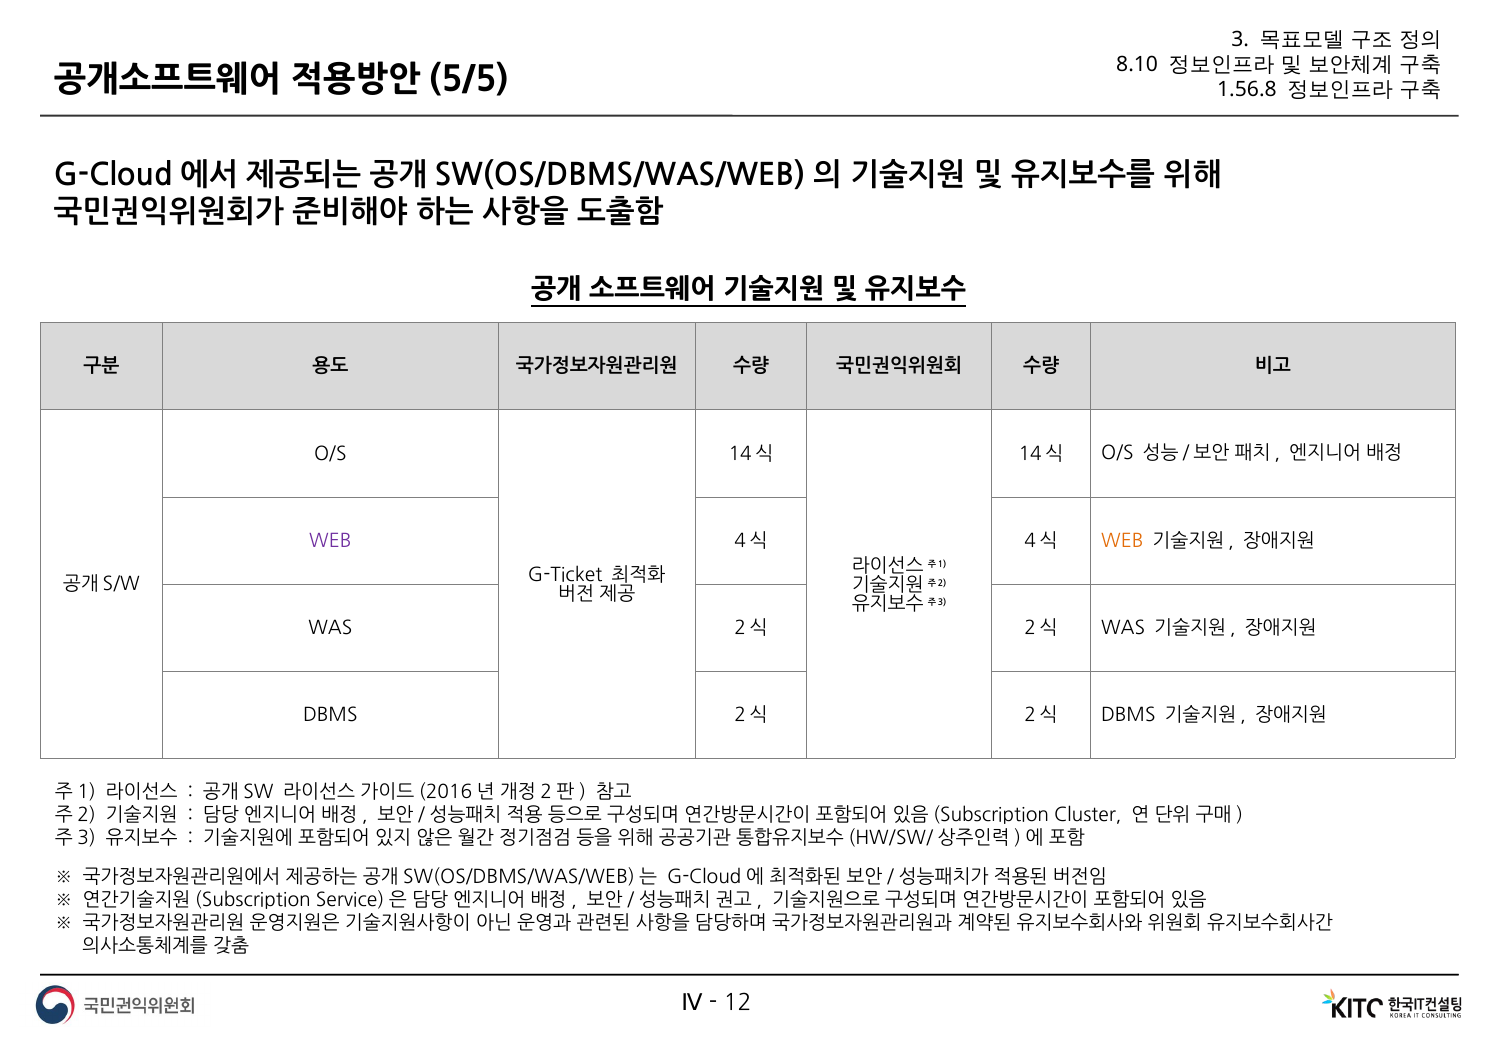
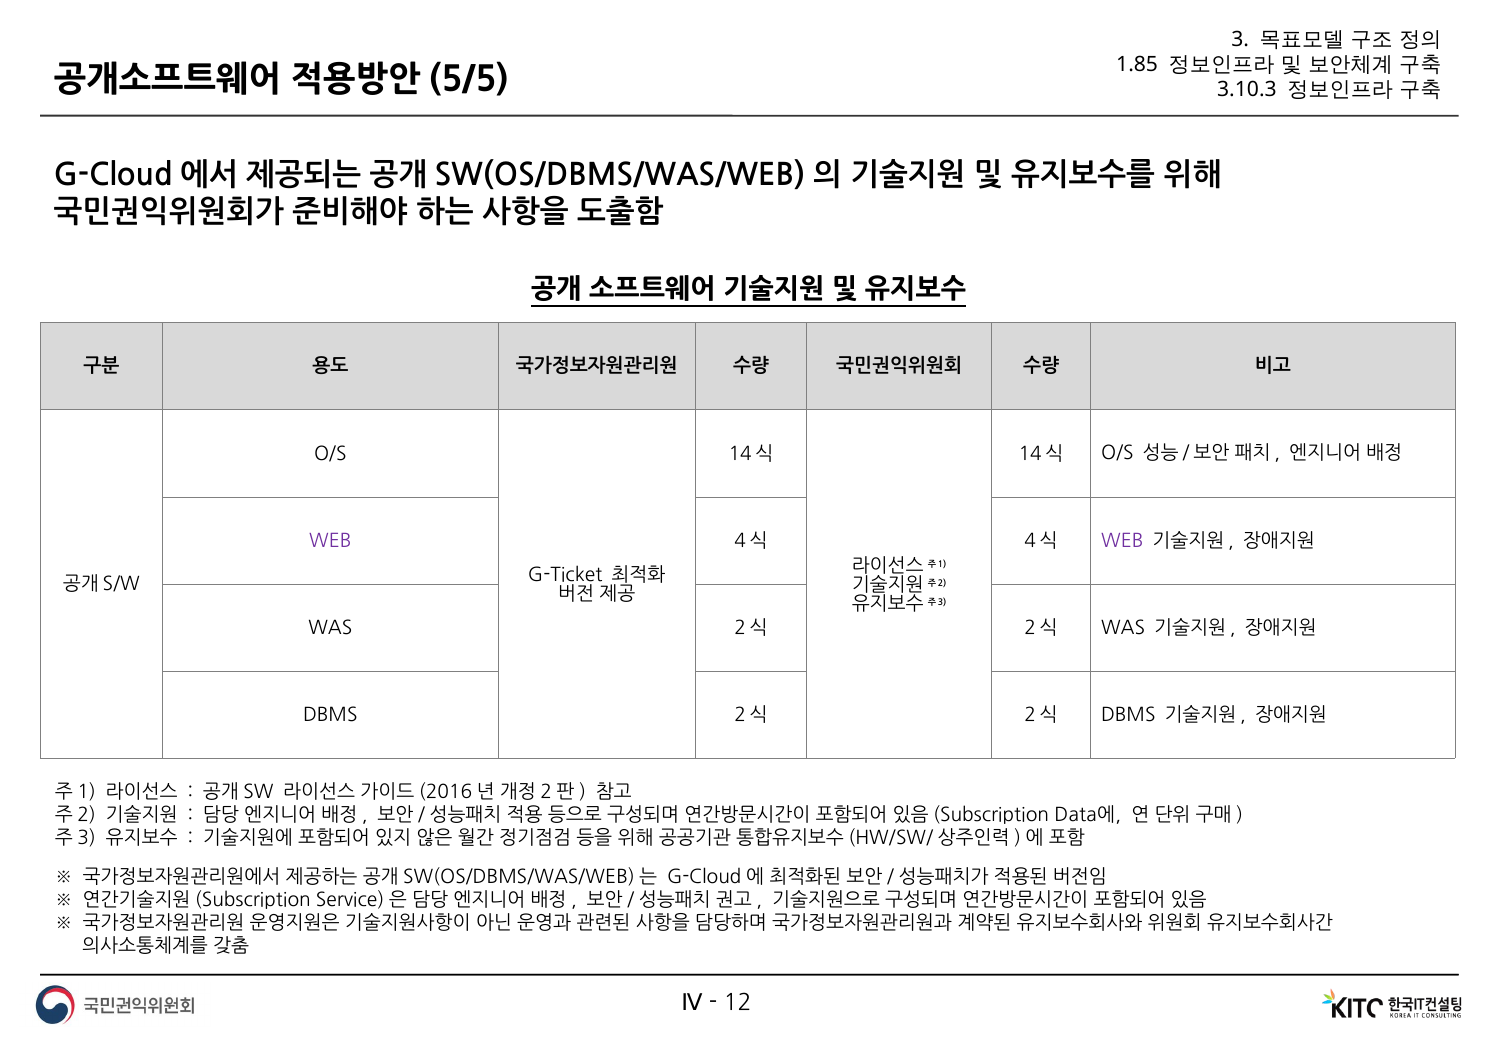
8.10: 8.10 -> 1.85
1.56.8: 1.56.8 -> 3.10.3
WEB at (1122, 540) colour: orange -> purple
Cluster: Cluster -> Data에
